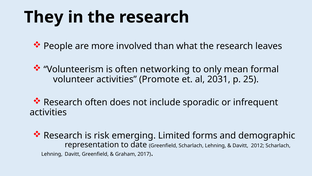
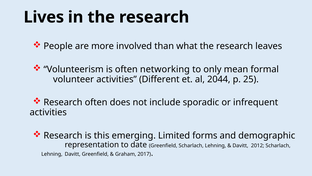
They: They -> Lives
Promote: Promote -> Different
2031: 2031 -> 2044
risk: risk -> this
